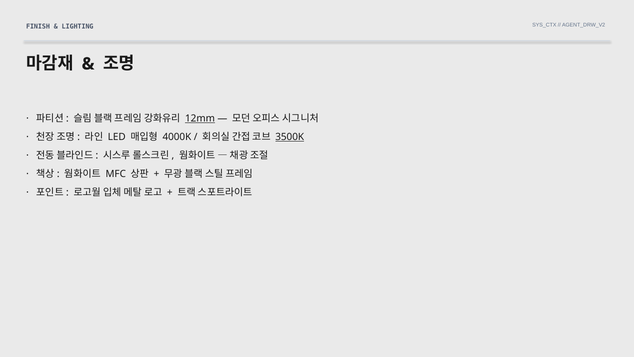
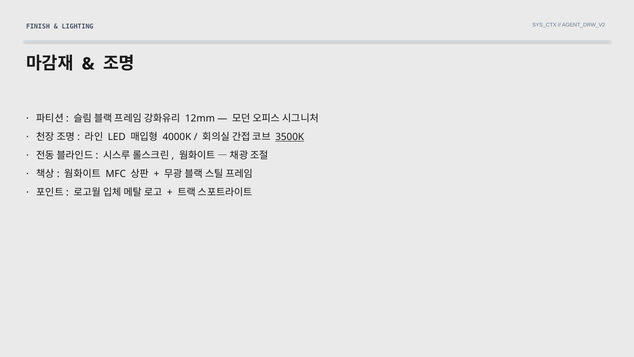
12mm underline: present -> none
